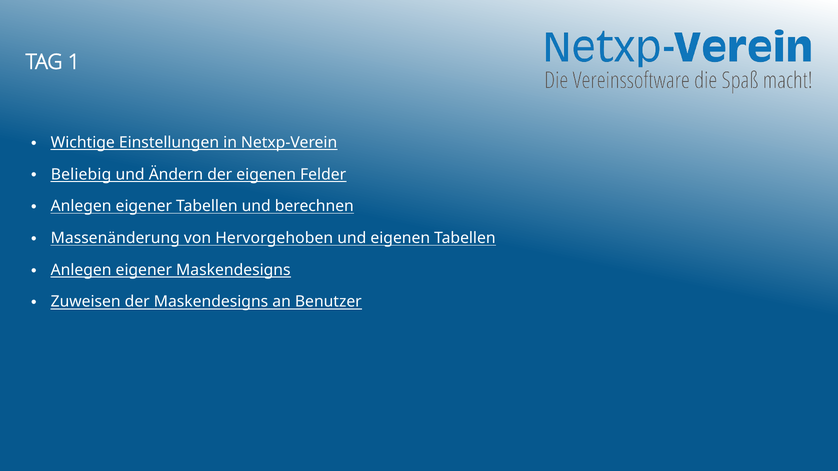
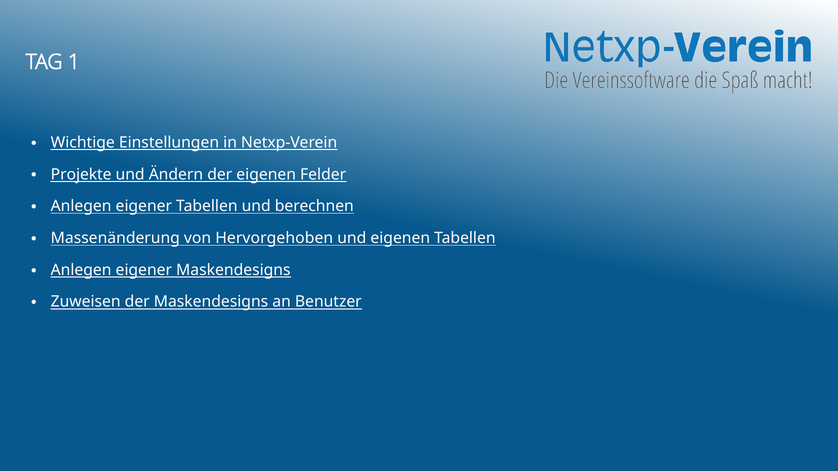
Beliebig: Beliebig -> Projekte
